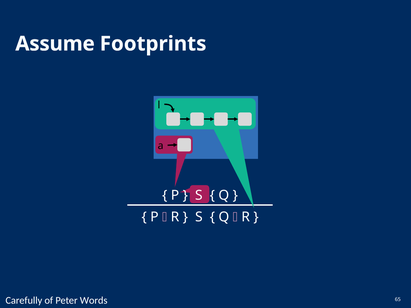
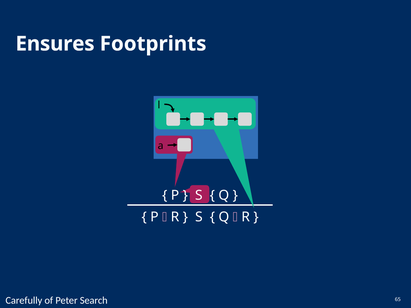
Assume: Assume -> Ensures
Words: Words -> Search
